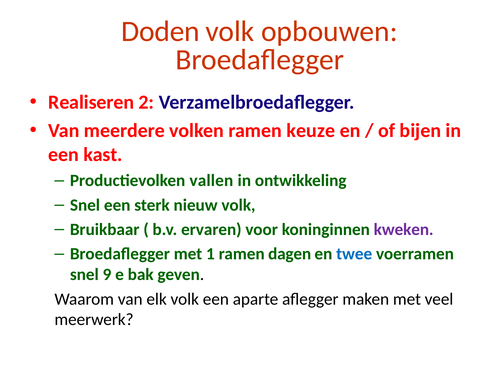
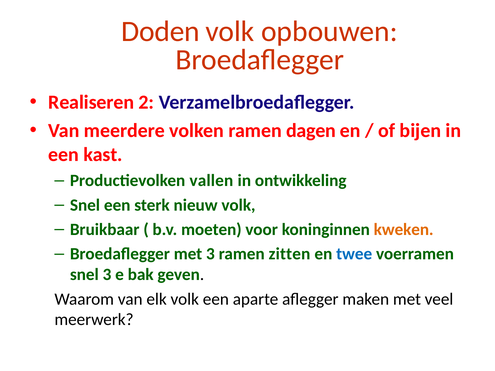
keuze: keuze -> dagen
ervaren: ervaren -> moeten
kweken colour: purple -> orange
met 1: 1 -> 3
dagen: dagen -> zitten
snel 9: 9 -> 3
